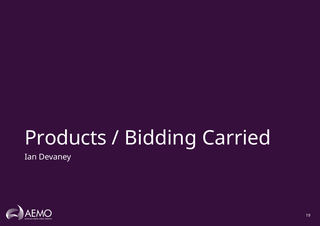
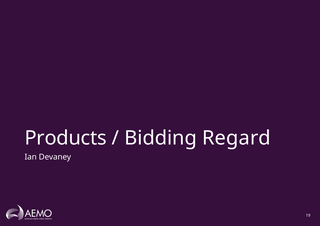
Carried: Carried -> Regard
